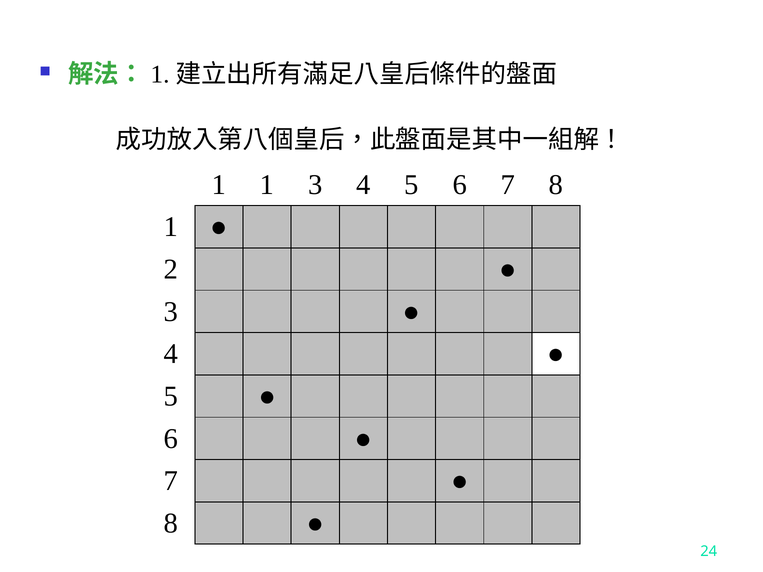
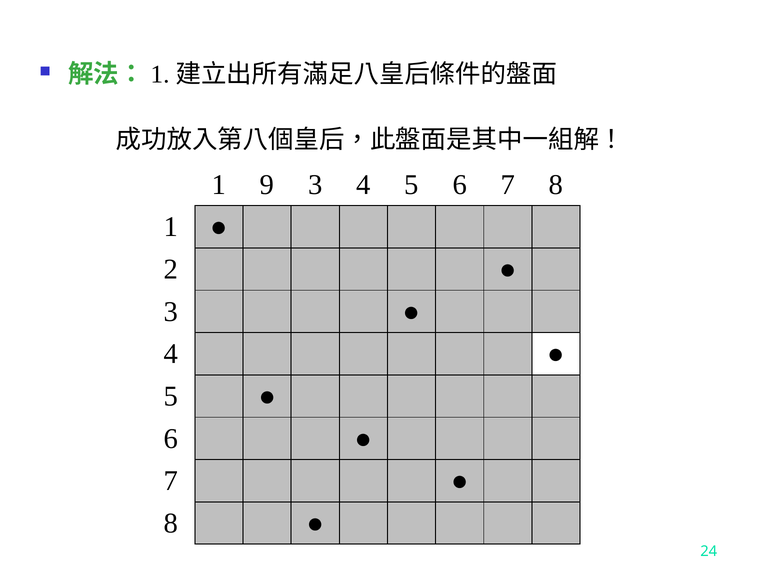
1 1: 1 -> 9
